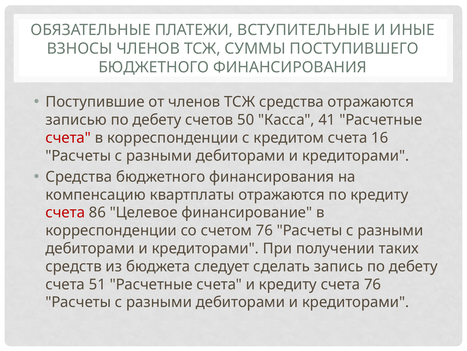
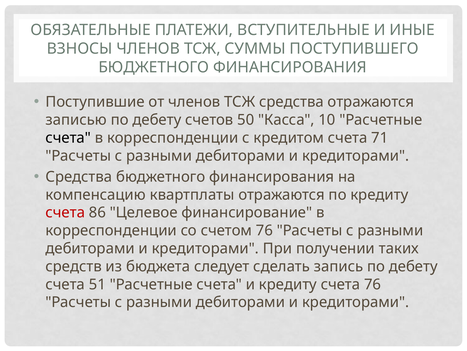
41: 41 -> 10
счета at (68, 138) colour: red -> black
16: 16 -> 71
